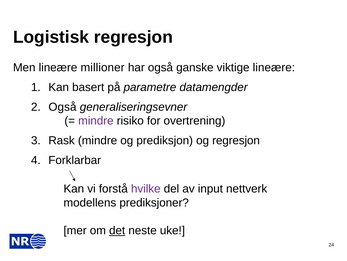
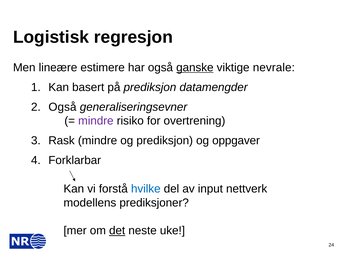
millioner: millioner -> estimere
ganske underline: none -> present
viktige lineære: lineære -> nevrale
på parametre: parametre -> prediksjon
og regresjon: regresjon -> oppgaver
hvilke colour: purple -> blue
